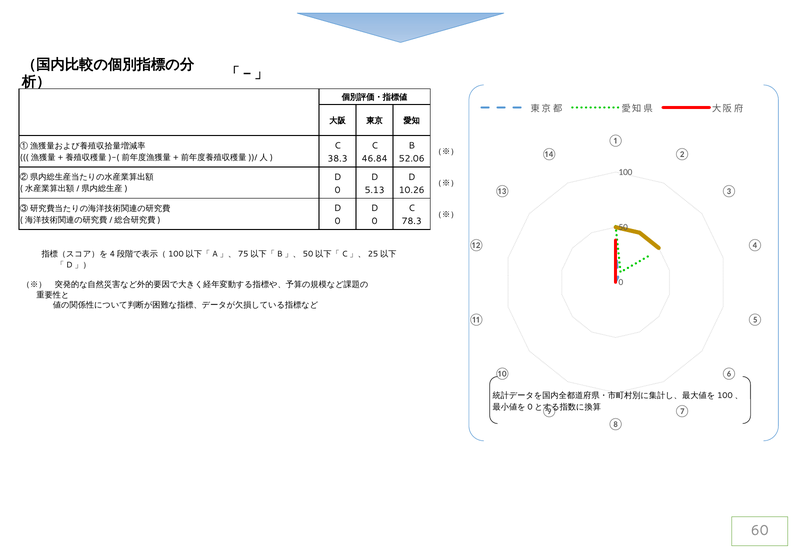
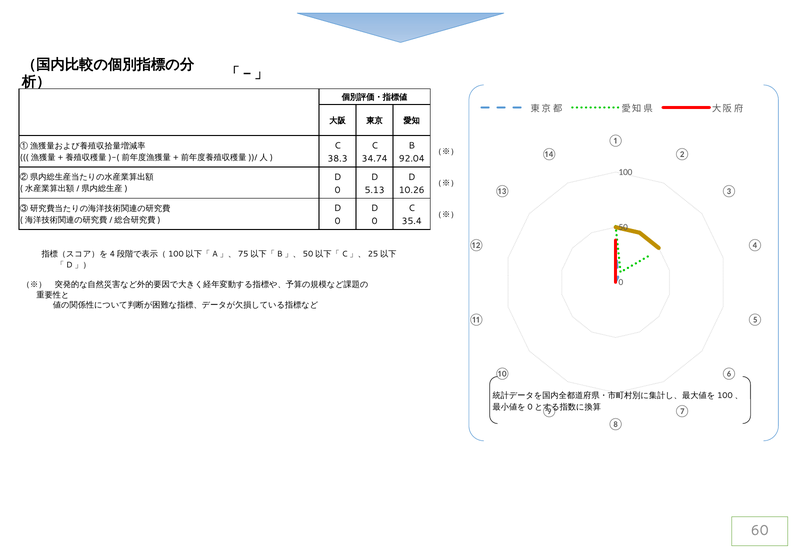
46.84: 46.84 -> 34.74
52.06: 52.06 -> 92.04
78.3: 78.3 -> 35.4
